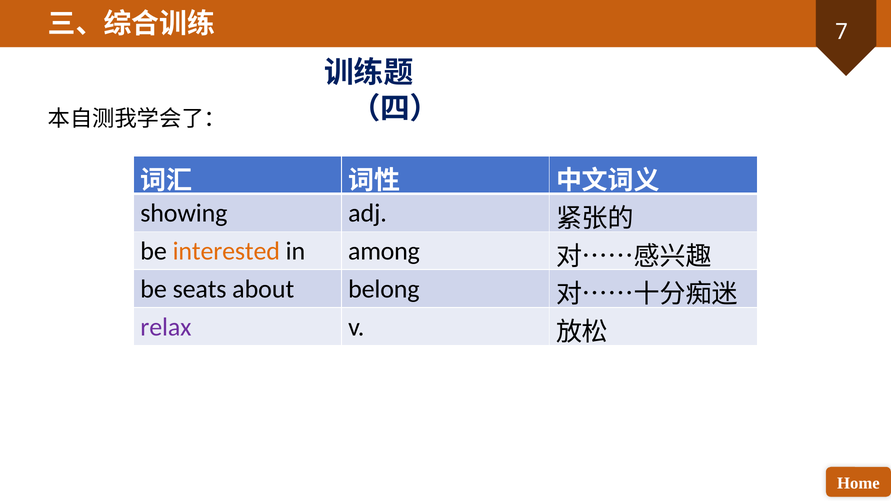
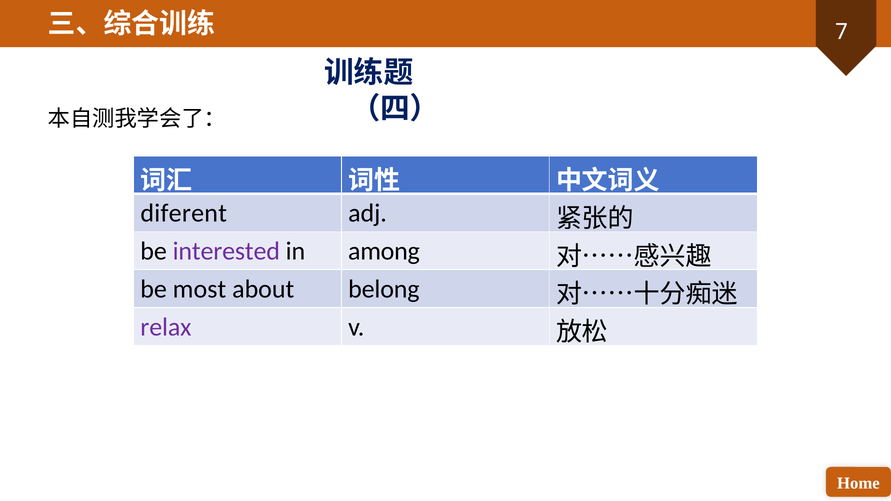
showing: showing -> diferent
interested colour: orange -> purple
seats: seats -> most
